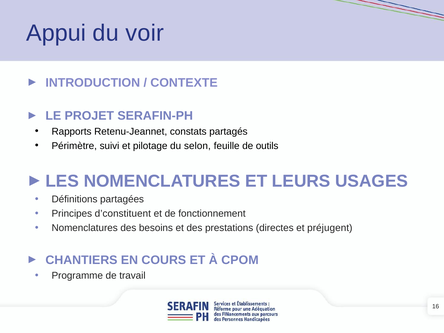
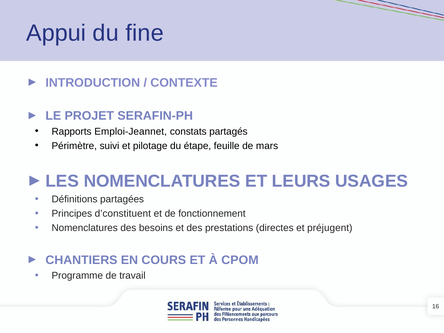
voir: voir -> fine
Retenu-Jeannet: Retenu-Jeannet -> Emploi-Jeannet
selon: selon -> étape
outils: outils -> mars
